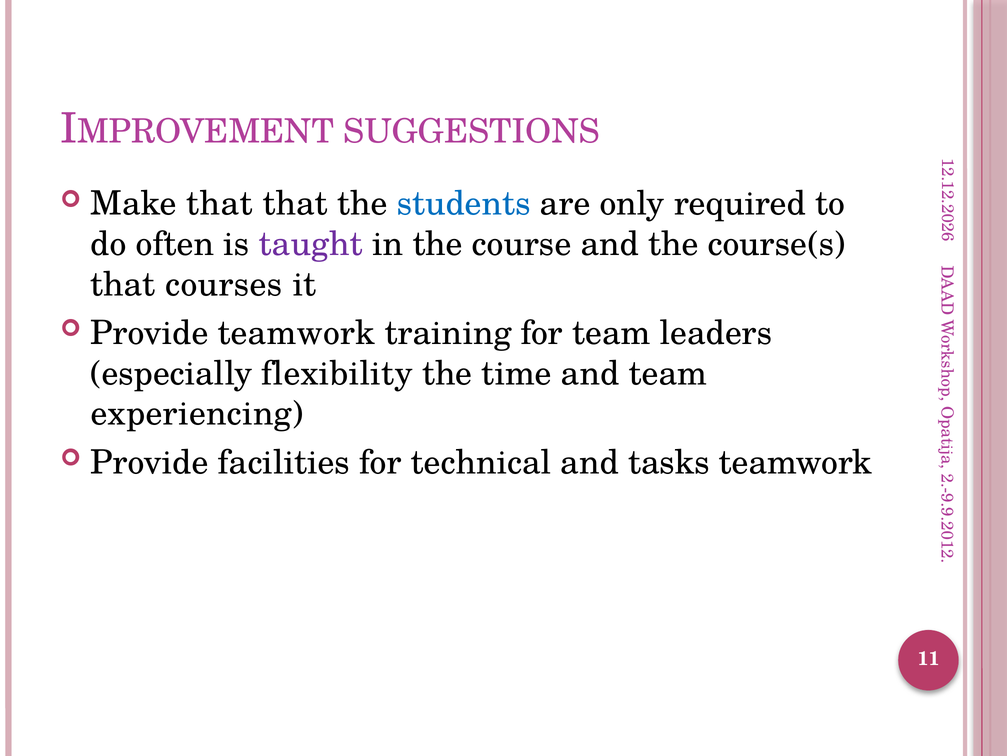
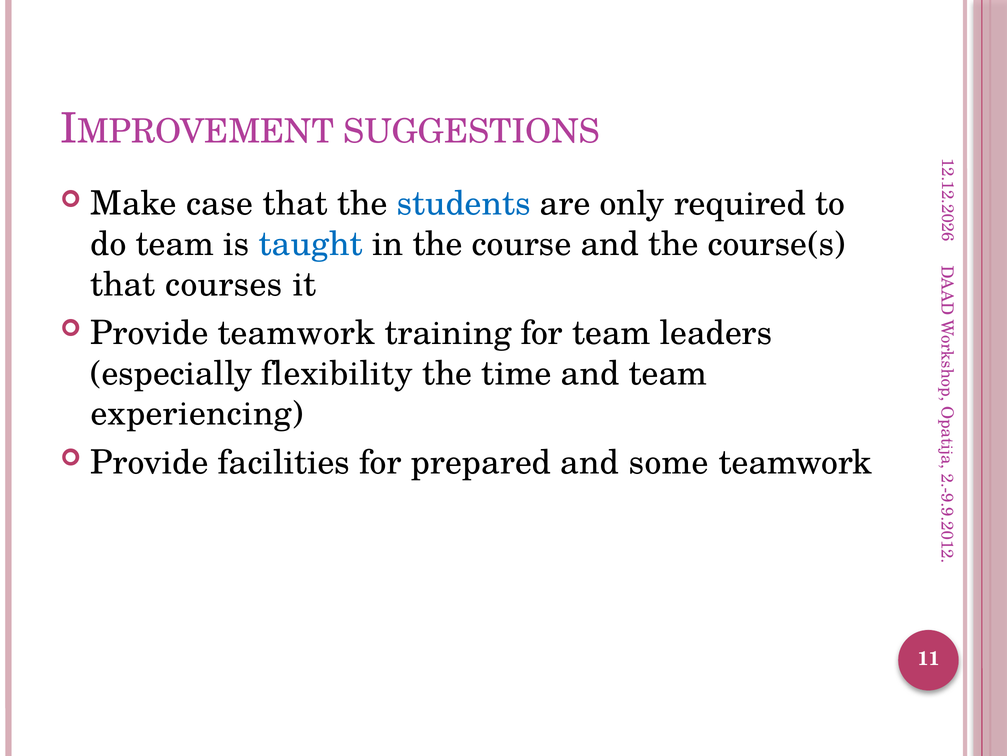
Make that: that -> case
do often: often -> team
taught colour: purple -> blue
technical: technical -> prepared
tasks: tasks -> some
